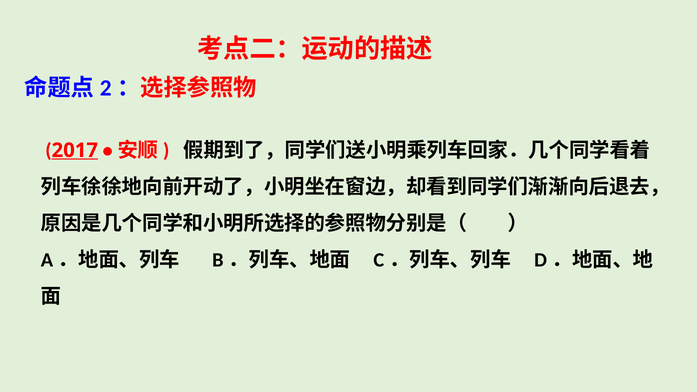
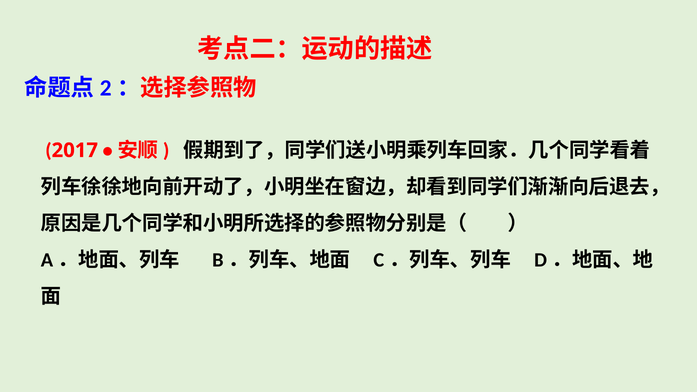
2017 underline: present -> none
